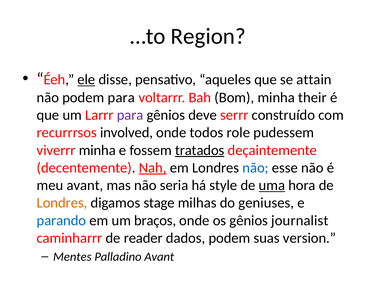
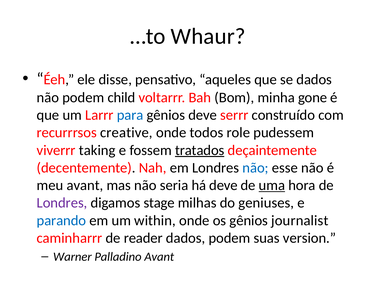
Region: Region -> Whaur
ele underline: present -> none
se attain: attain -> dados
podem para: para -> child
their: their -> gone
para at (130, 115) colour: purple -> blue
involved: involved -> creative
viverrr minha: minha -> taking
Nah underline: present -> none
há style: style -> deve
Londres at (62, 203) colour: orange -> purple
braços: braços -> within
Mentes: Mentes -> Warner
